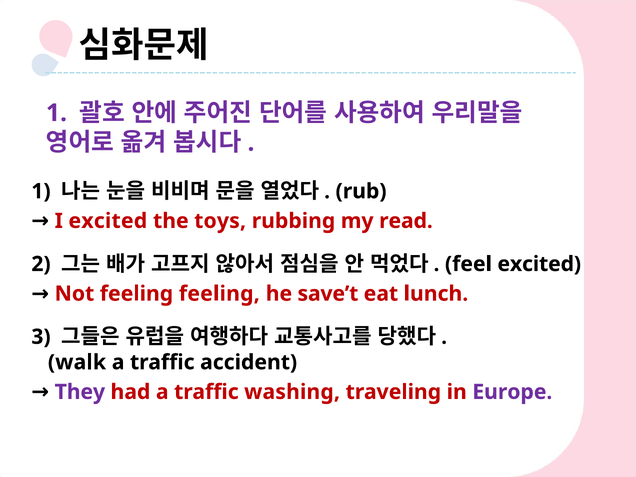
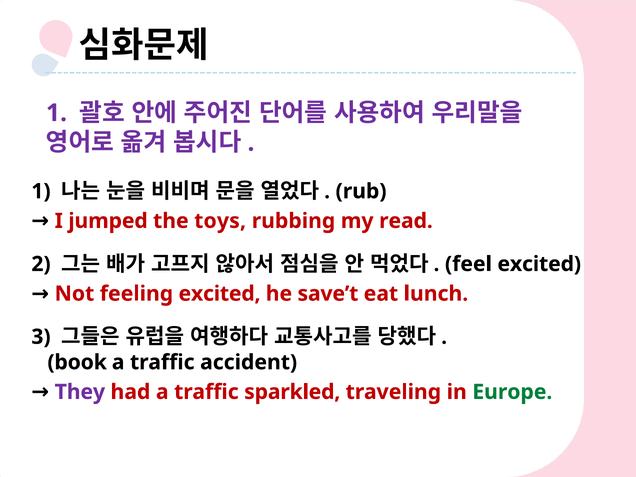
I excited: excited -> jumped
feeling feeling: feeling -> excited
walk: walk -> book
washing: washing -> sparkled
Europe colour: purple -> green
